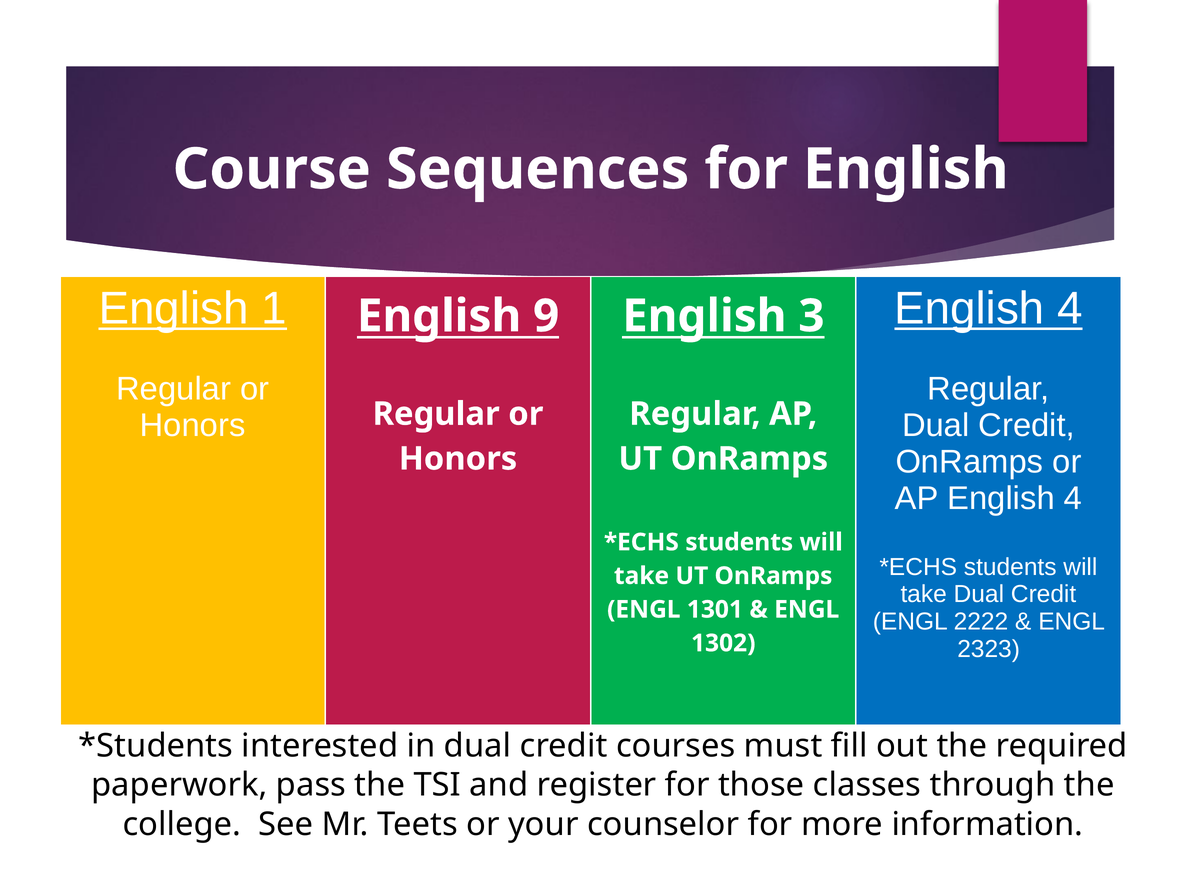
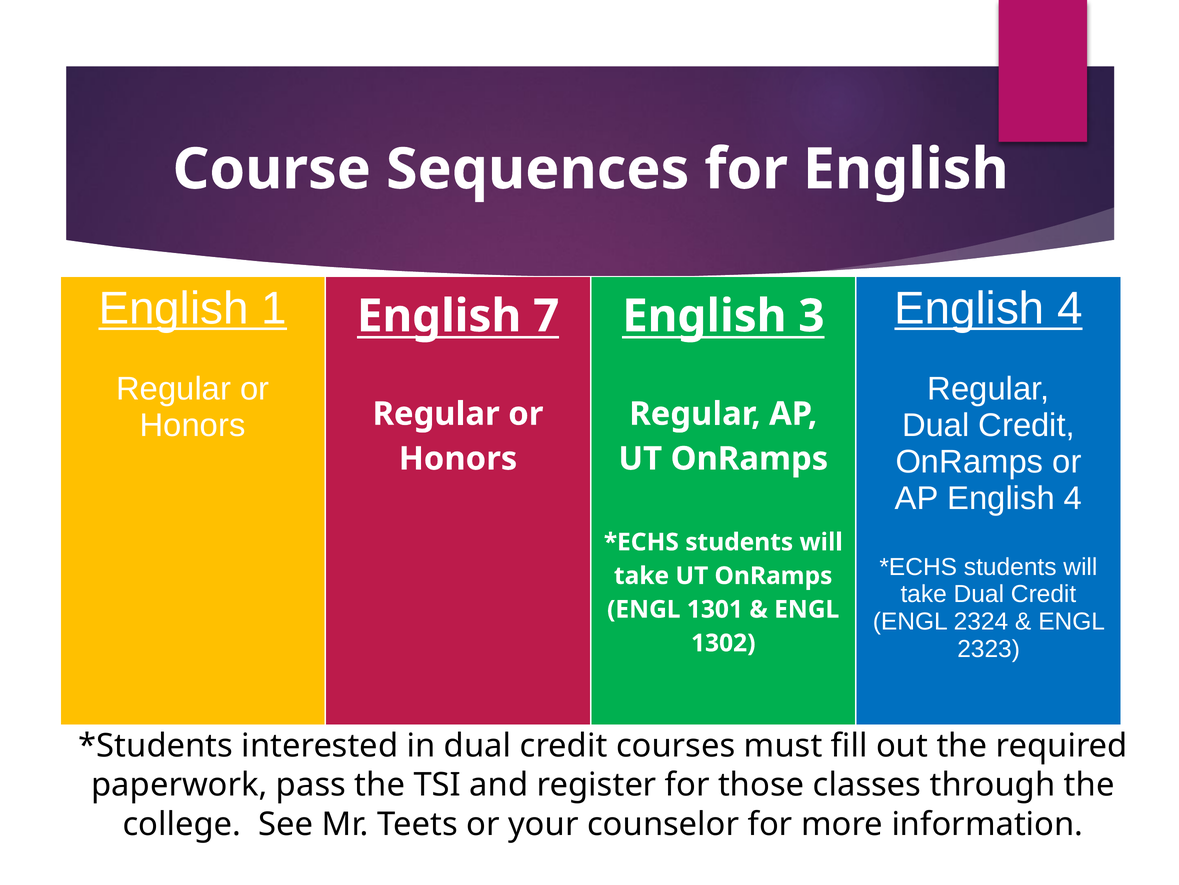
9: 9 -> 7
2222: 2222 -> 2324
